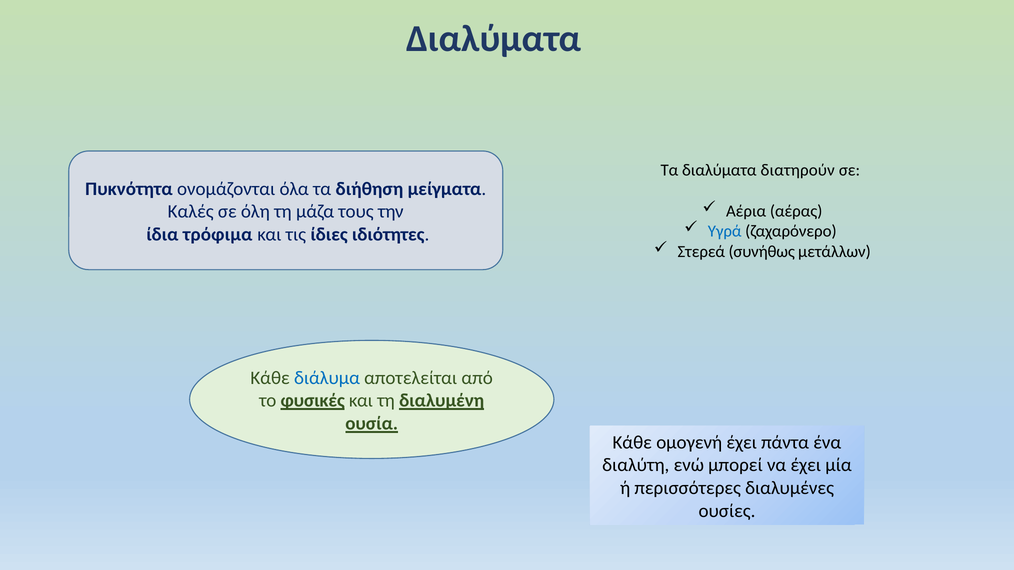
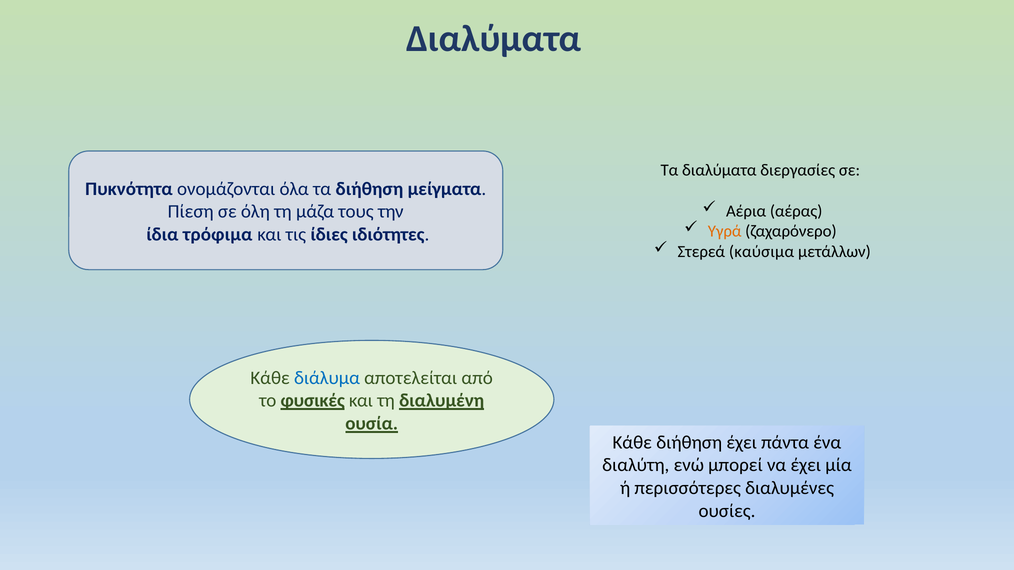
διατηρούν: διατηρούν -> διεργασίες
Καλές: Καλές -> Πίεση
Υγρά colour: blue -> orange
συνήθως: συνήθως -> καύσιμα
Κάθε ομογενή: ομογενή -> διήθηση
